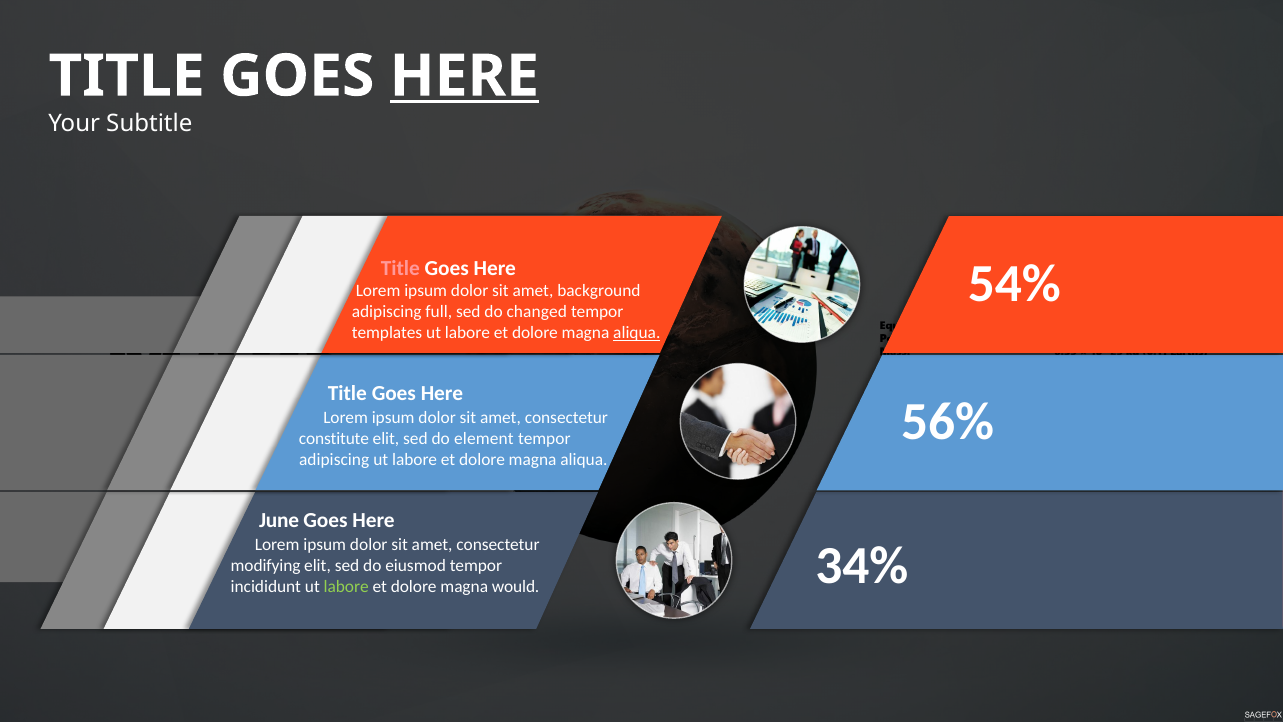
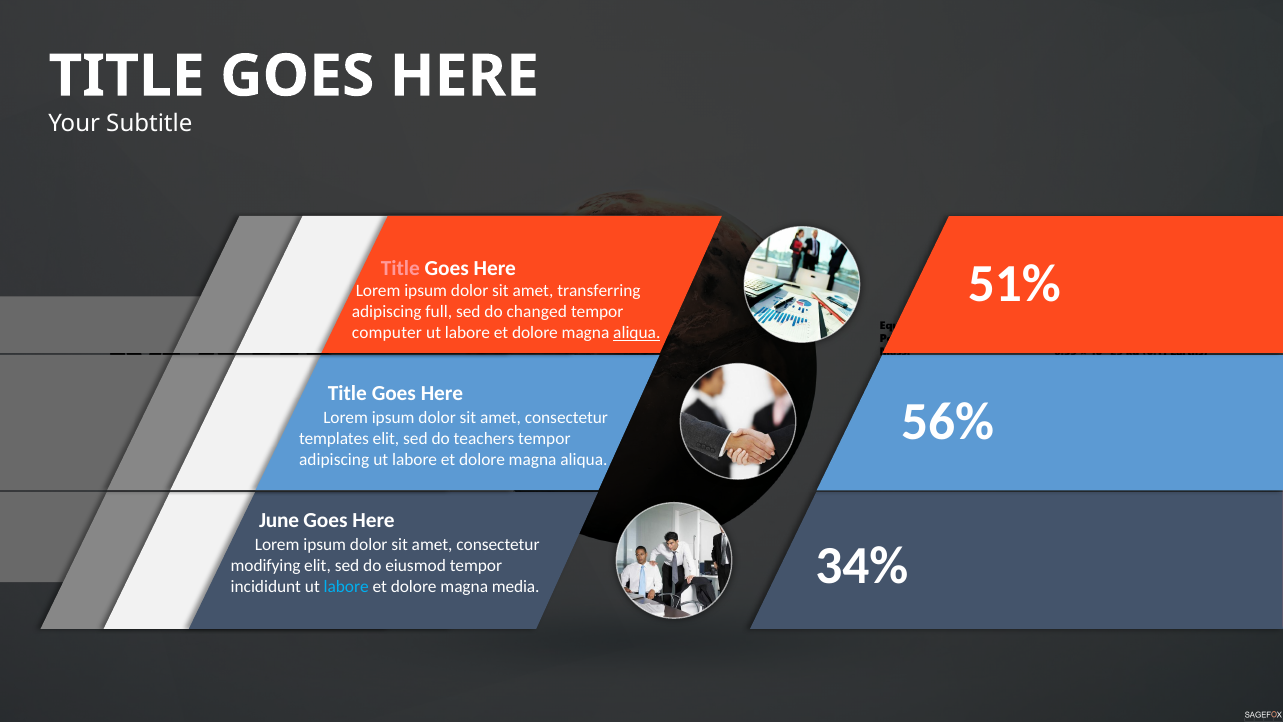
HERE at (464, 76) underline: present -> none
54%: 54% -> 51%
background: background -> transferring
templates: templates -> computer
constitute: constitute -> templates
element: element -> teachers
labore at (346, 587) colour: light green -> light blue
would: would -> media
